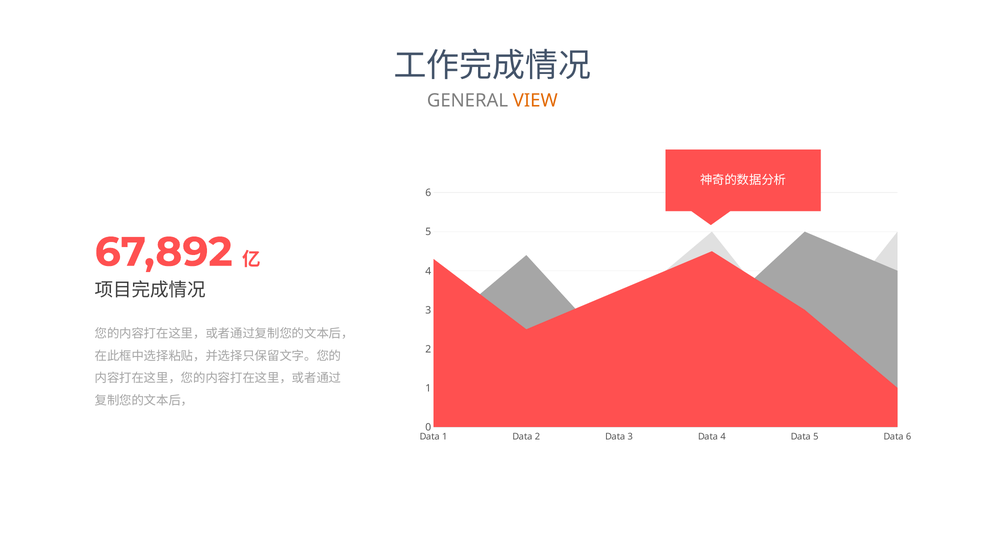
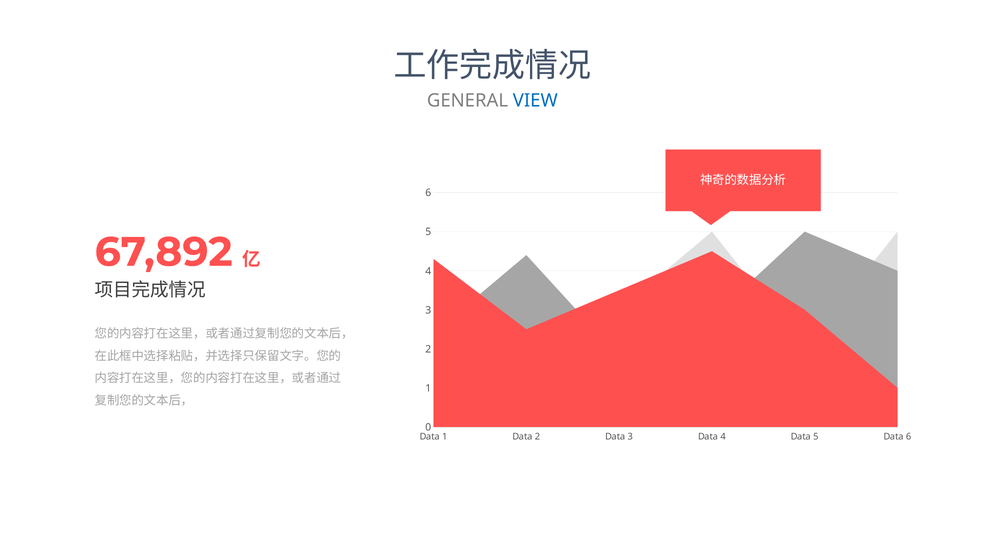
VIEW colour: orange -> blue
